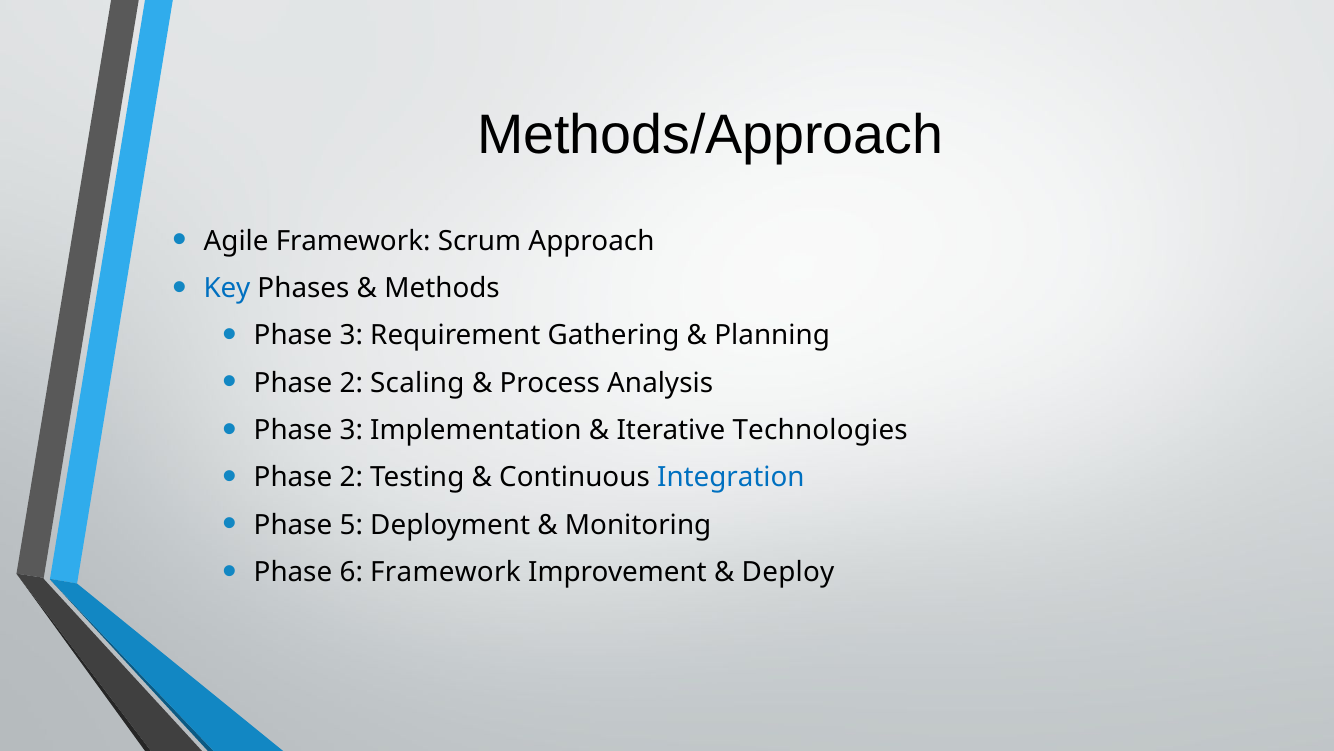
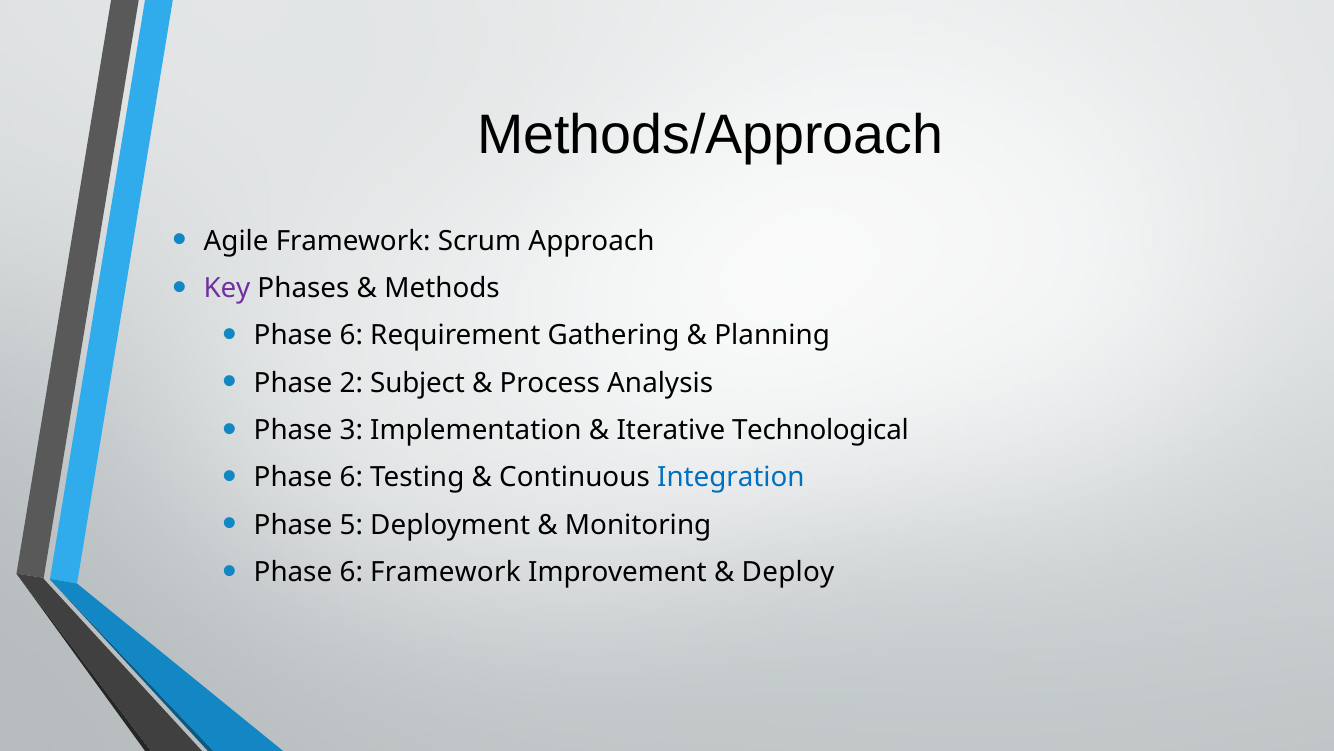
Key colour: blue -> purple
3 at (351, 335): 3 -> 6
Scaling: Scaling -> Subject
Technologies: Technologies -> Technological
2 at (351, 477): 2 -> 6
